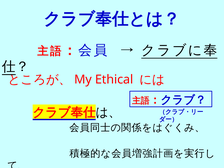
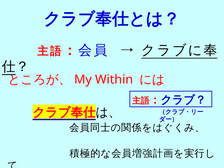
Ethical: Ethical -> Within
